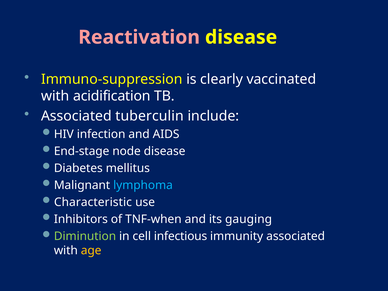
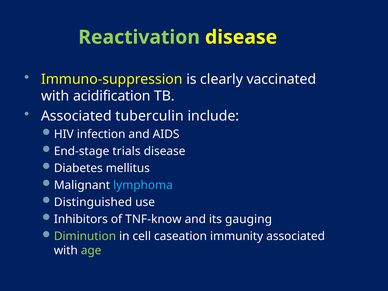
Reactivation colour: pink -> light green
node: node -> trials
Characteristic: Characteristic -> Distinguished
TNF-when: TNF-when -> TNF-know
infectious: infectious -> caseation
age colour: yellow -> light green
